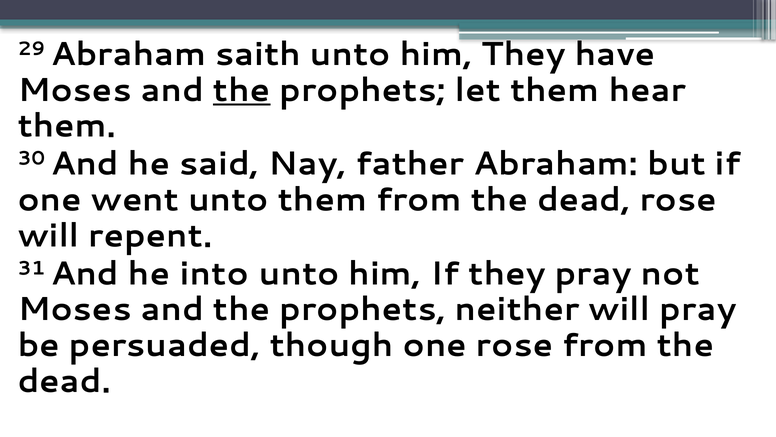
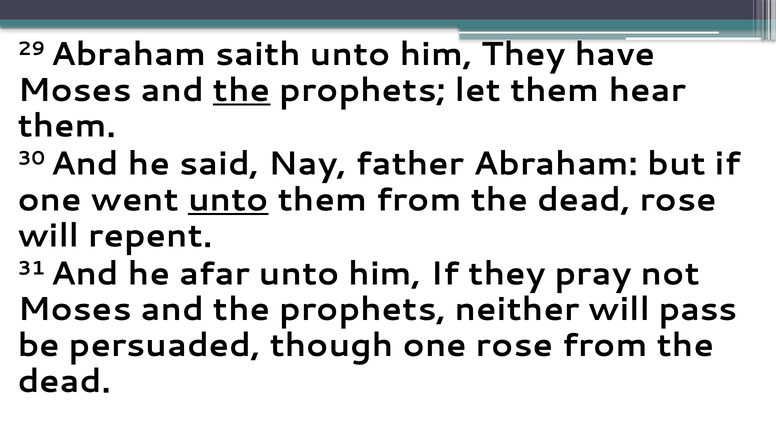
unto at (228, 200) underline: none -> present
into: into -> afar
will pray: pray -> pass
